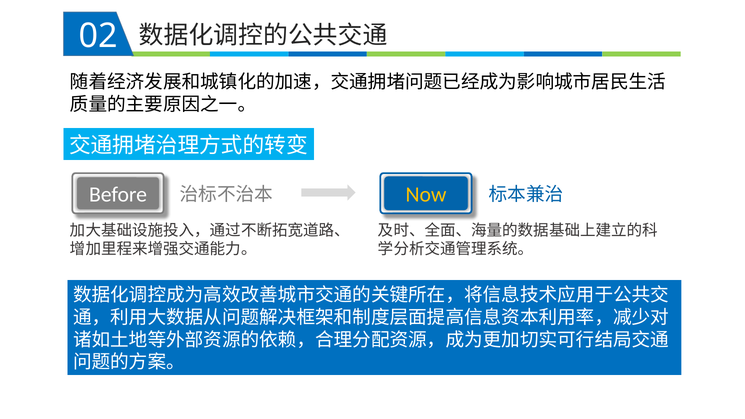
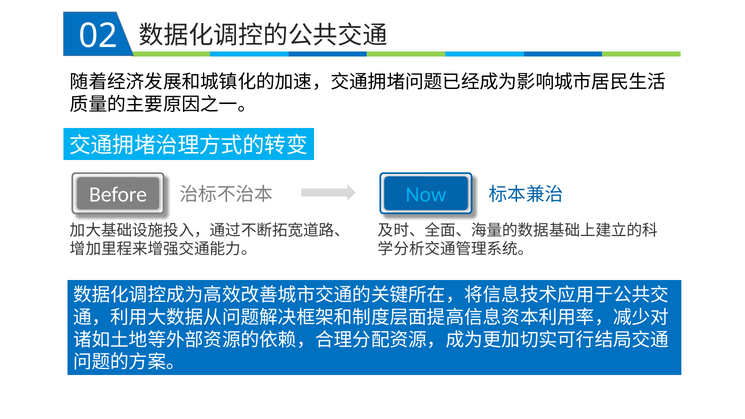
Now colour: yellow -> light blue
